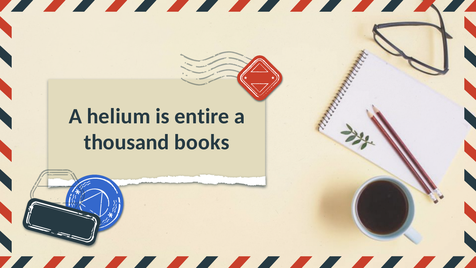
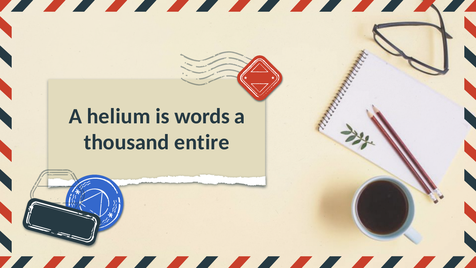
entire: entire -> words
books: books -> entire
